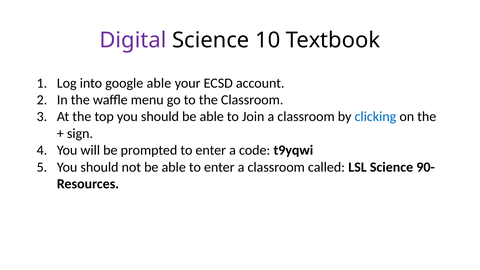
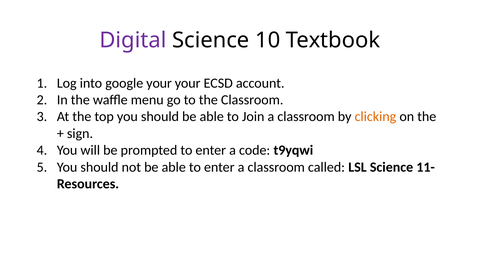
google able: able -> your
clicking colour: blue -> orange
90-: 90- -> 11-
